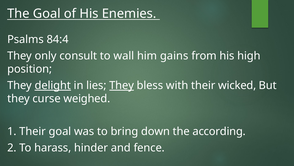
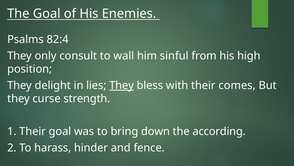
84:4: 84:4 -> 82:4
gains: gains -> sinful
delight underline: present -> none
wicked: wicked -> comes
weighed: weighed -> strength
